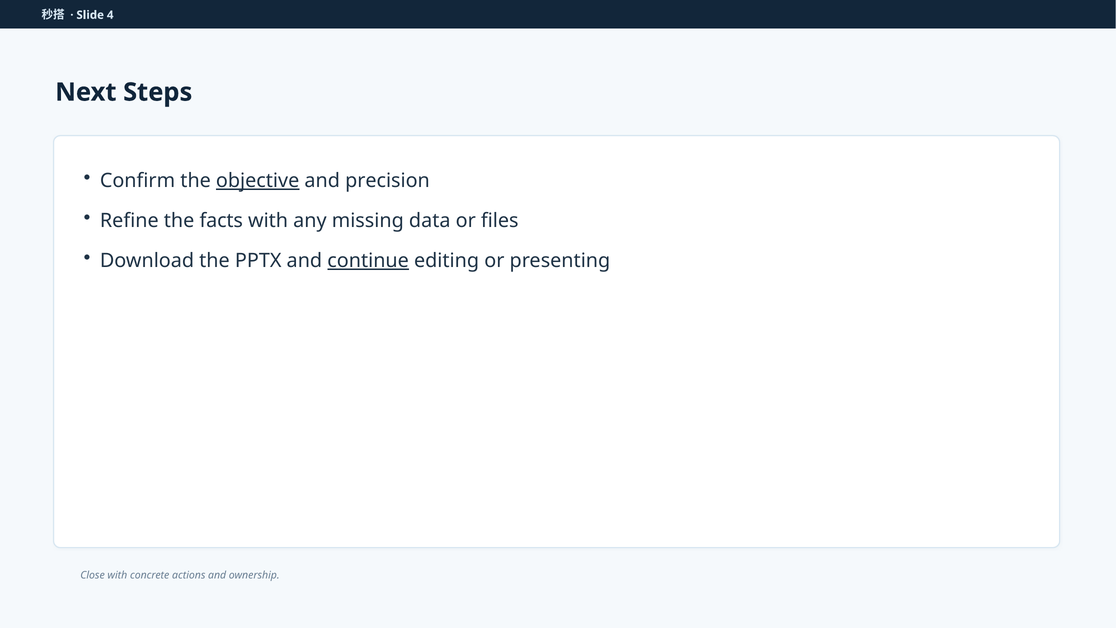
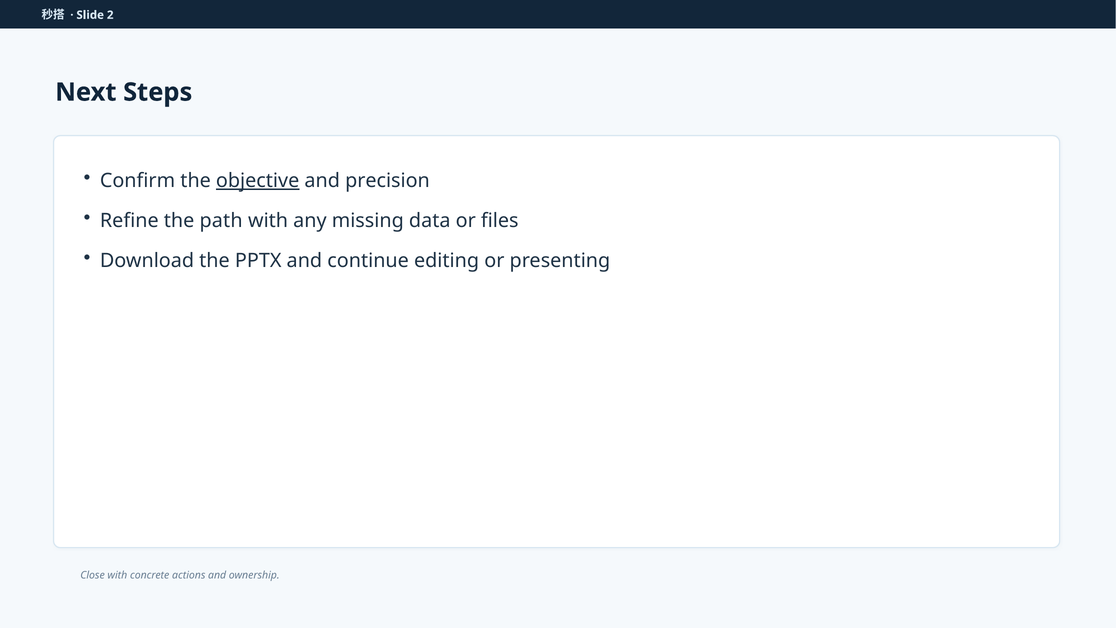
4: 4 -> 2
facts: facts -> path
continue underline: present -> none
